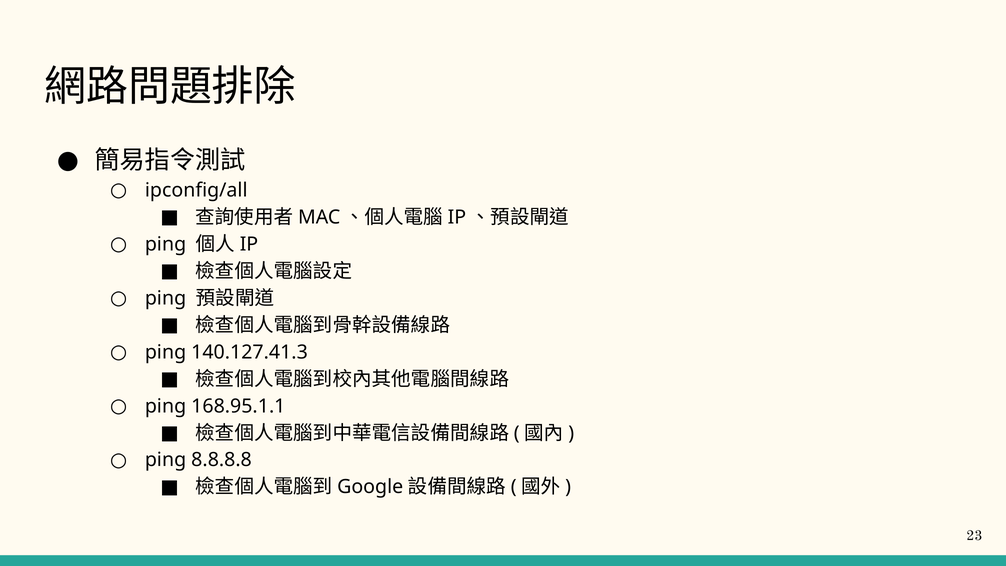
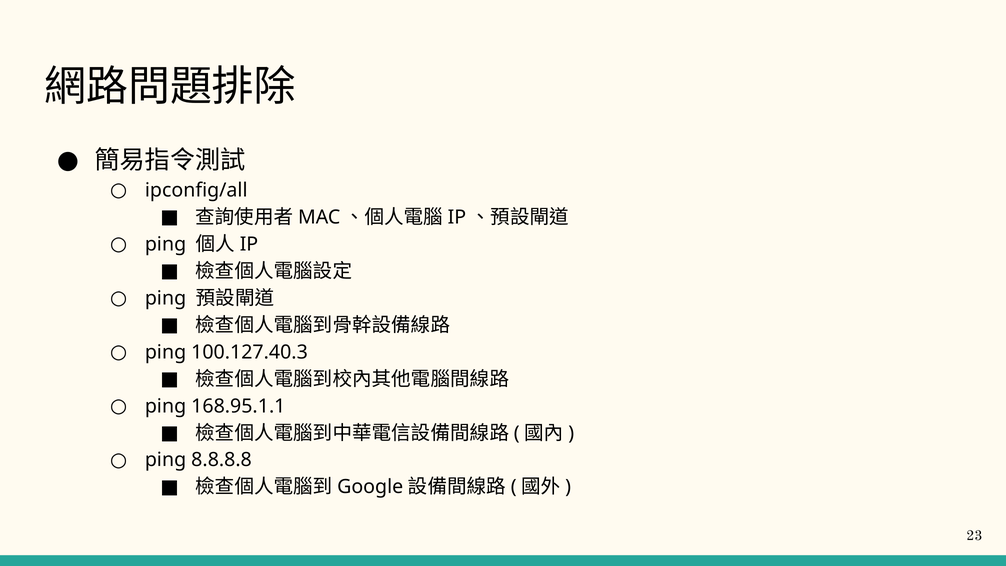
140.127.41.3: 140.127.41.3 -> 100.127.40.3
